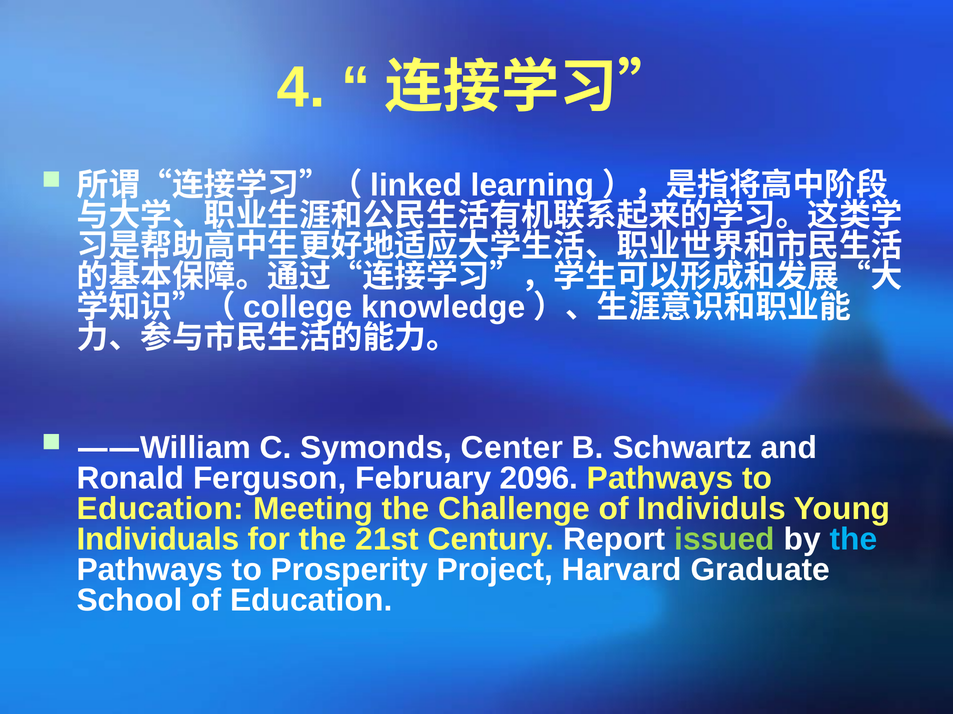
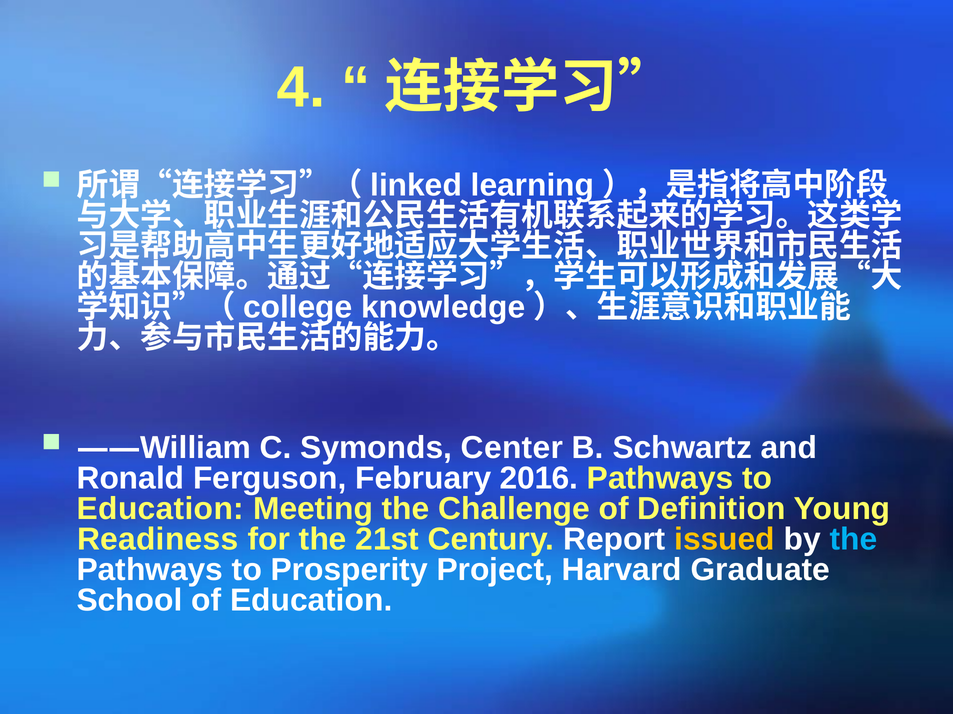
2096: 2096 -> 2016
Individuls: Individuls -> Definition
Individuals: Individuals -> Readiness
issued colour: light green -> yellow
